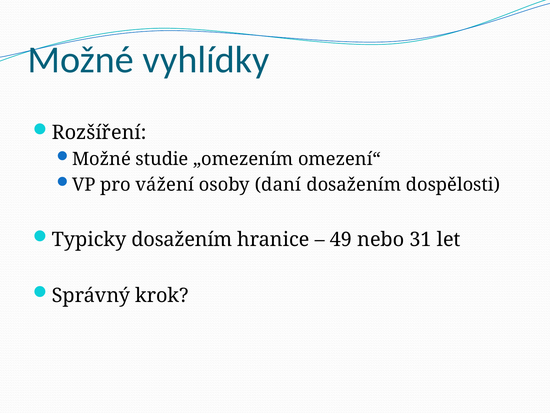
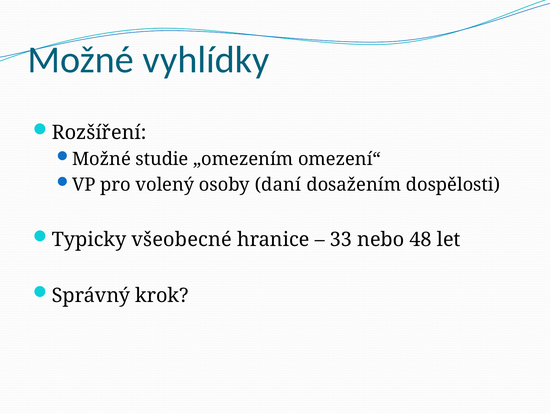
vážení: vážení -> volený
Typicky dosažením: dosažením -> všeobecné
49: 49 -> 33
31: 31 -> 48
